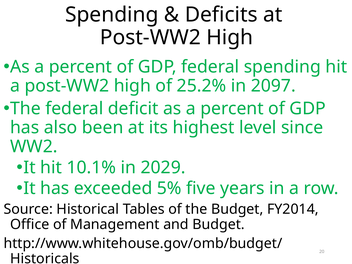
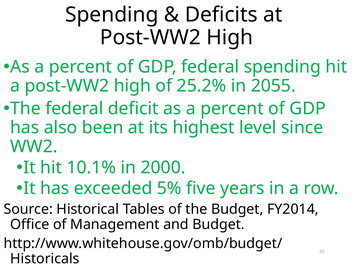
2097: 2097 -> 2055
2029: 2029 -> 2000
